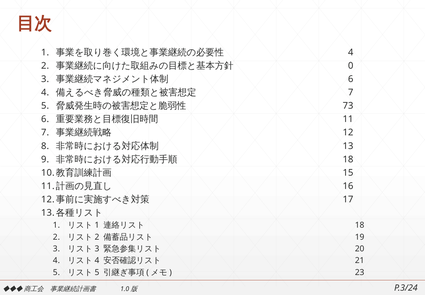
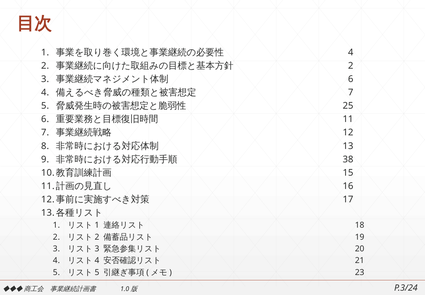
0 at (351, 65): 0 -> 2
73: 73 -> 25
18 at (348, 159): 18 -> 38
